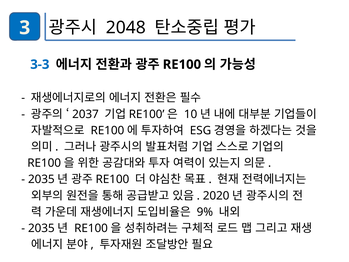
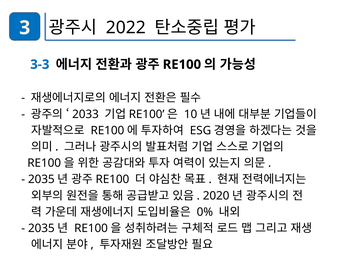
2048: 2048 -> 2022
2037: 2037 -> 2033
9%: 9% -> 0%
